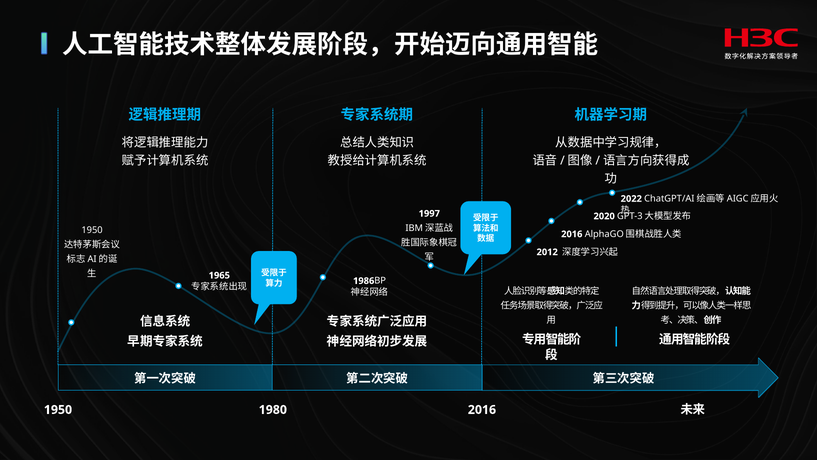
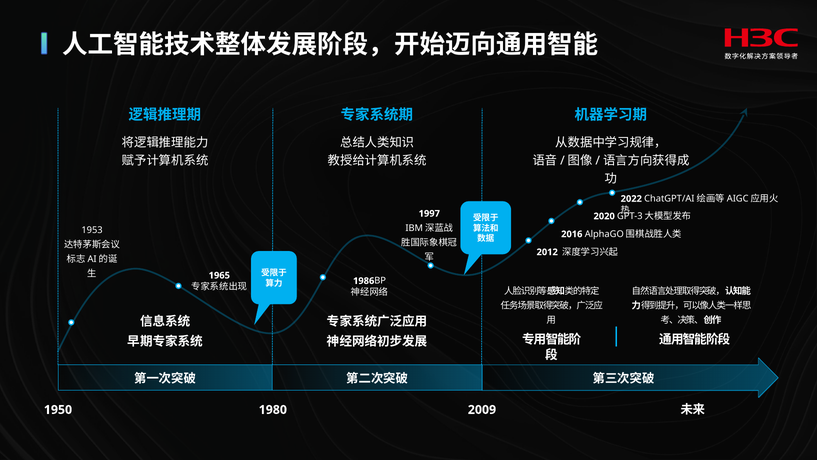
1950 at (92, 230): 1950 -> 1953
1980 2016: 2016 -> 2009
